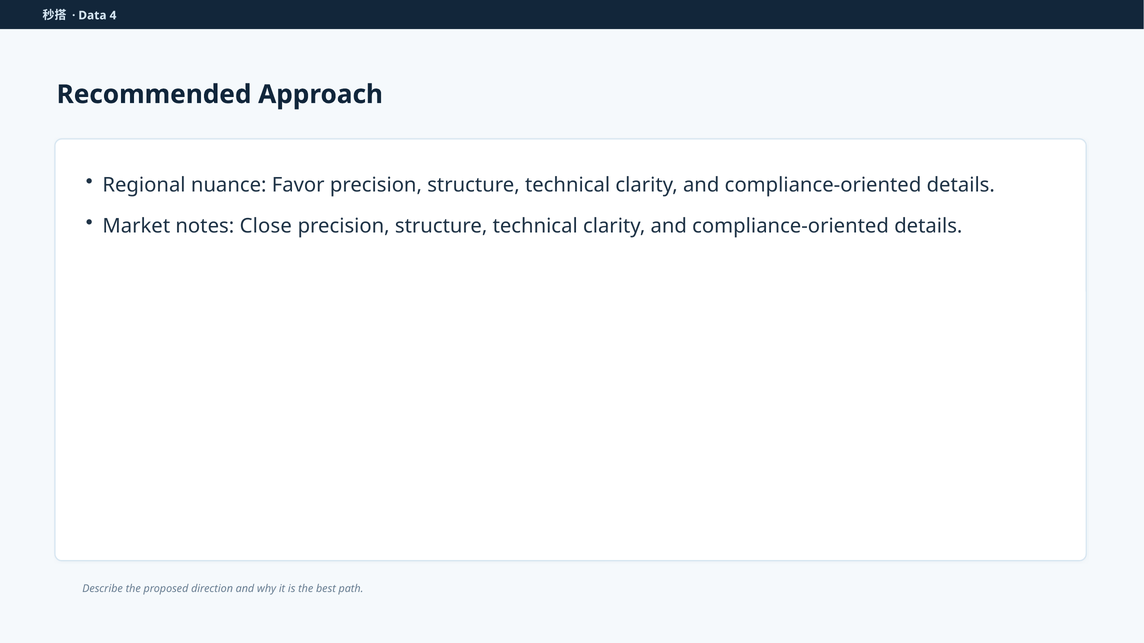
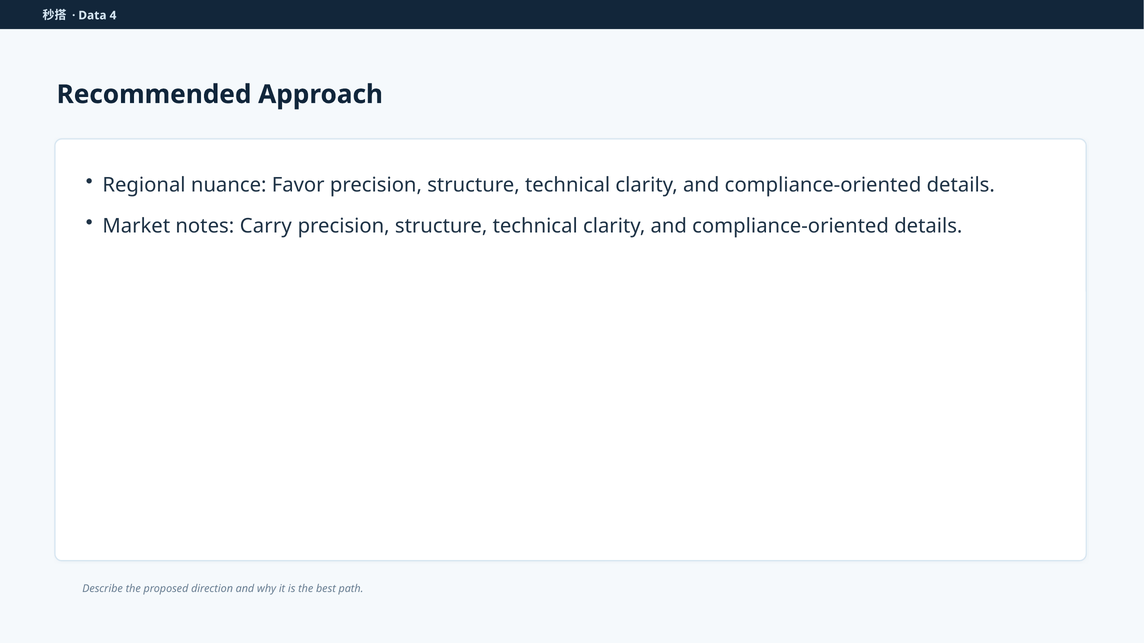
Close: Close -> Carry
